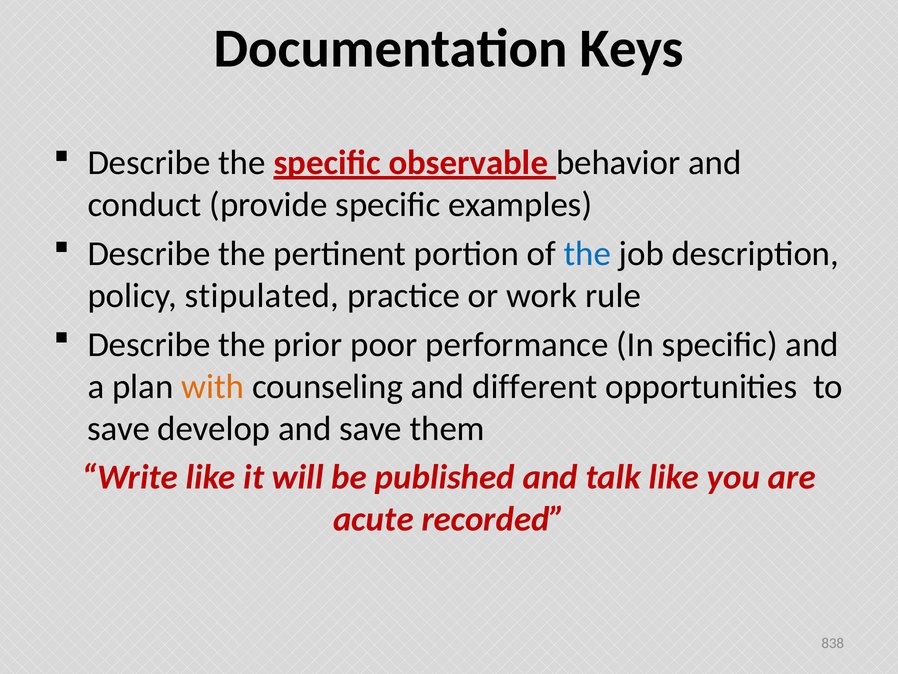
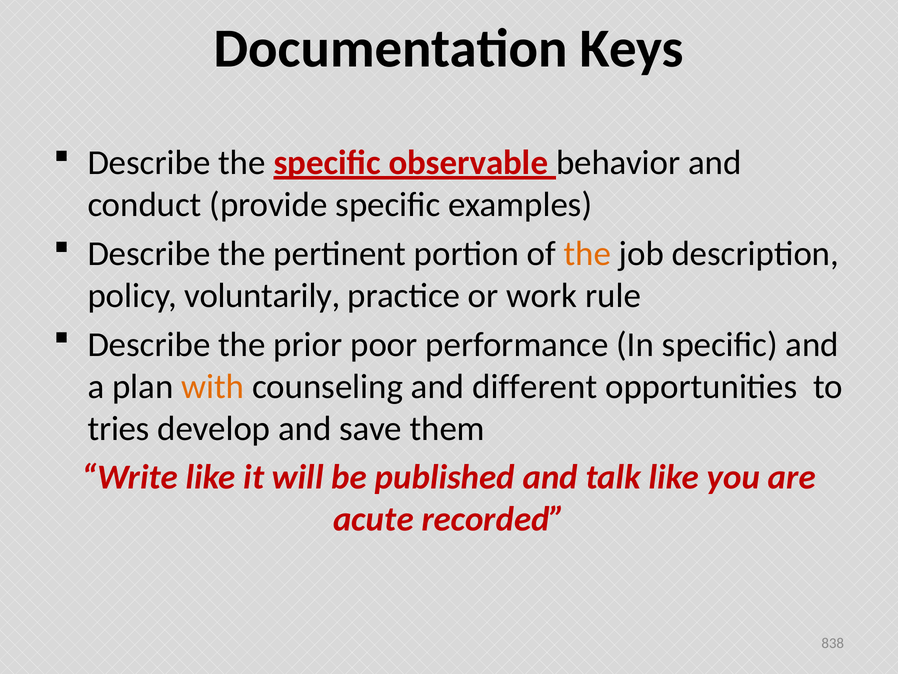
the at (587, 253) colour: blue -> orange
stipulated: stipulated -> voluntarily
save at (119, 428): save -> tries
